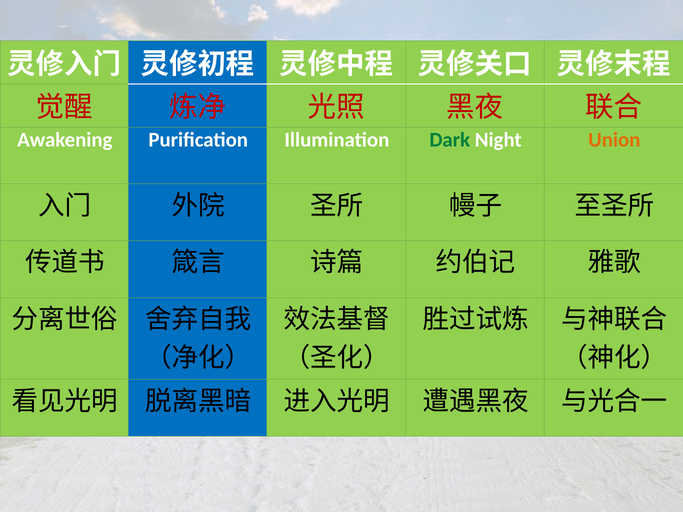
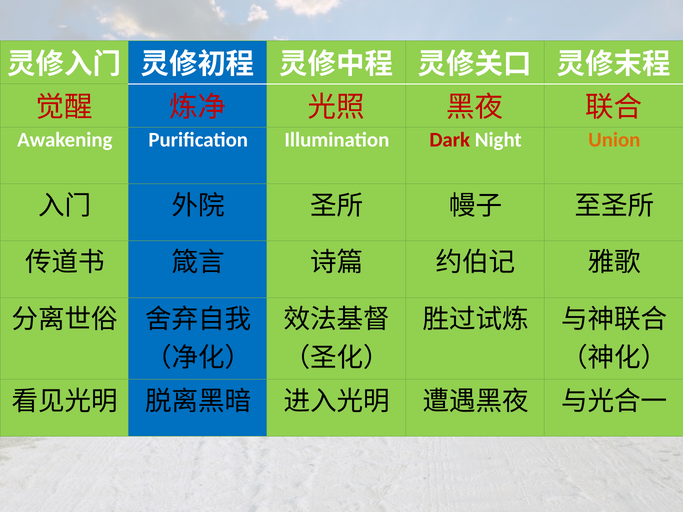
Dark colour: green -> red
